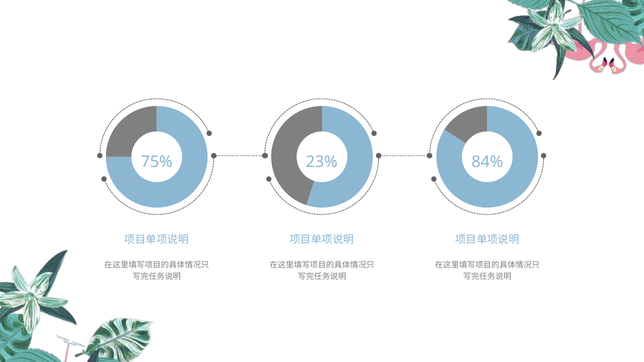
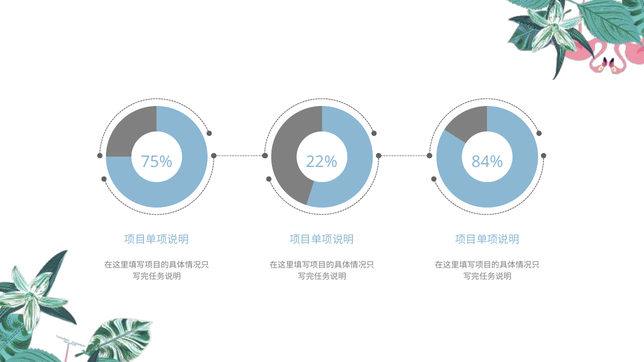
23%: 23% -> 22%
